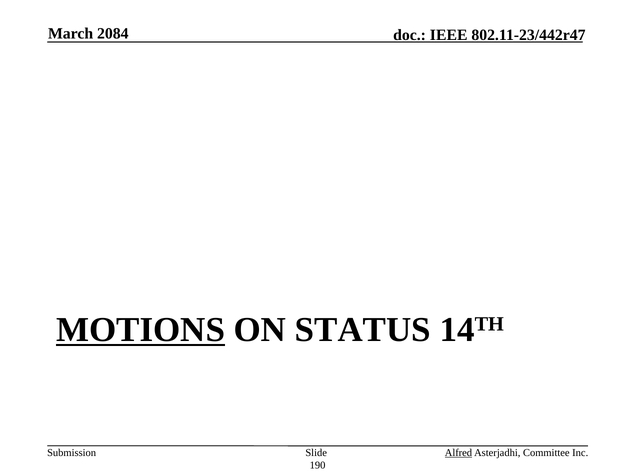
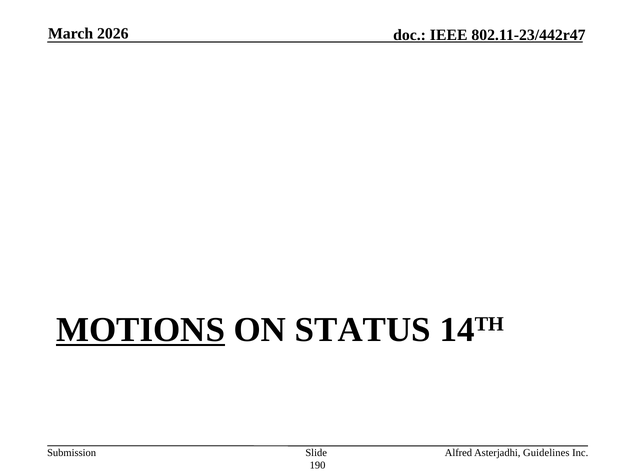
2084: 2084 -> 2026
Alfred underline: present -> none
Committee: Committee -> Guidelines
